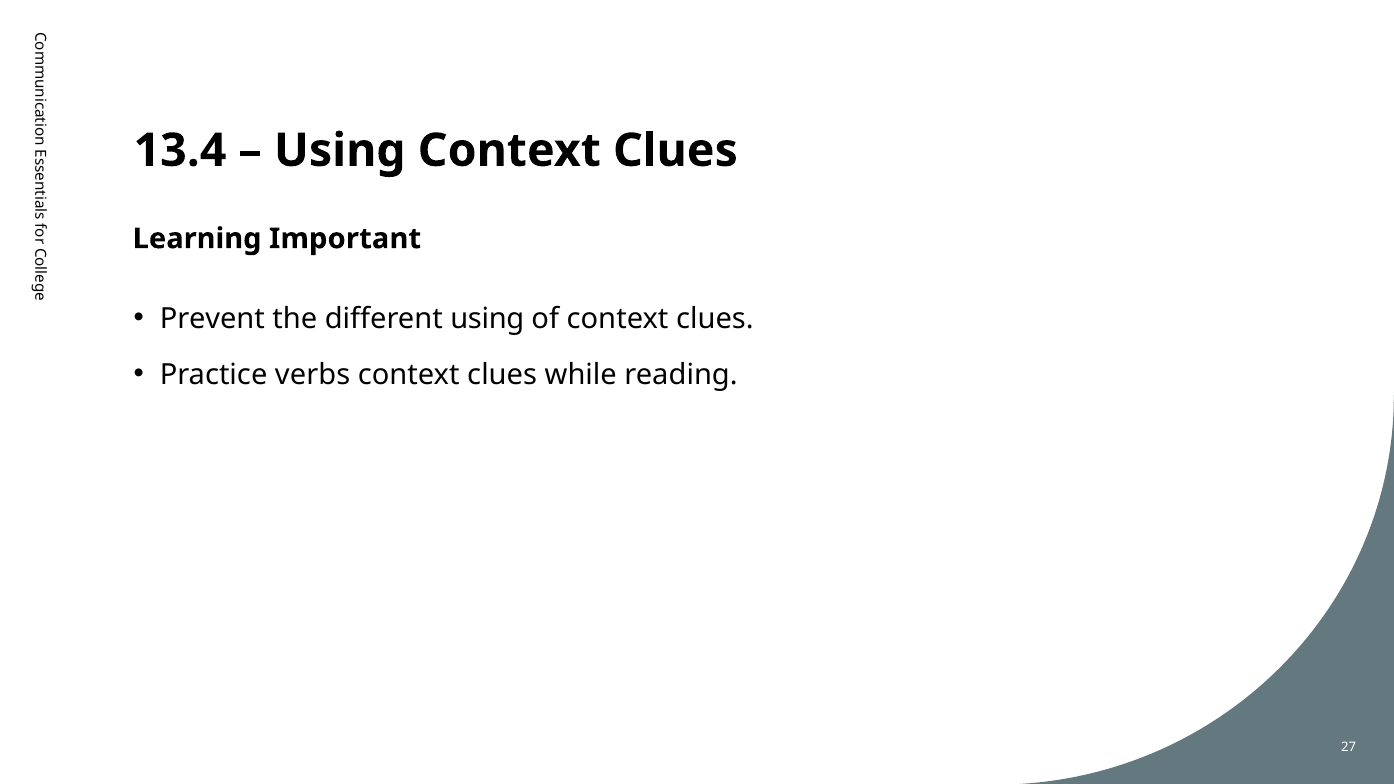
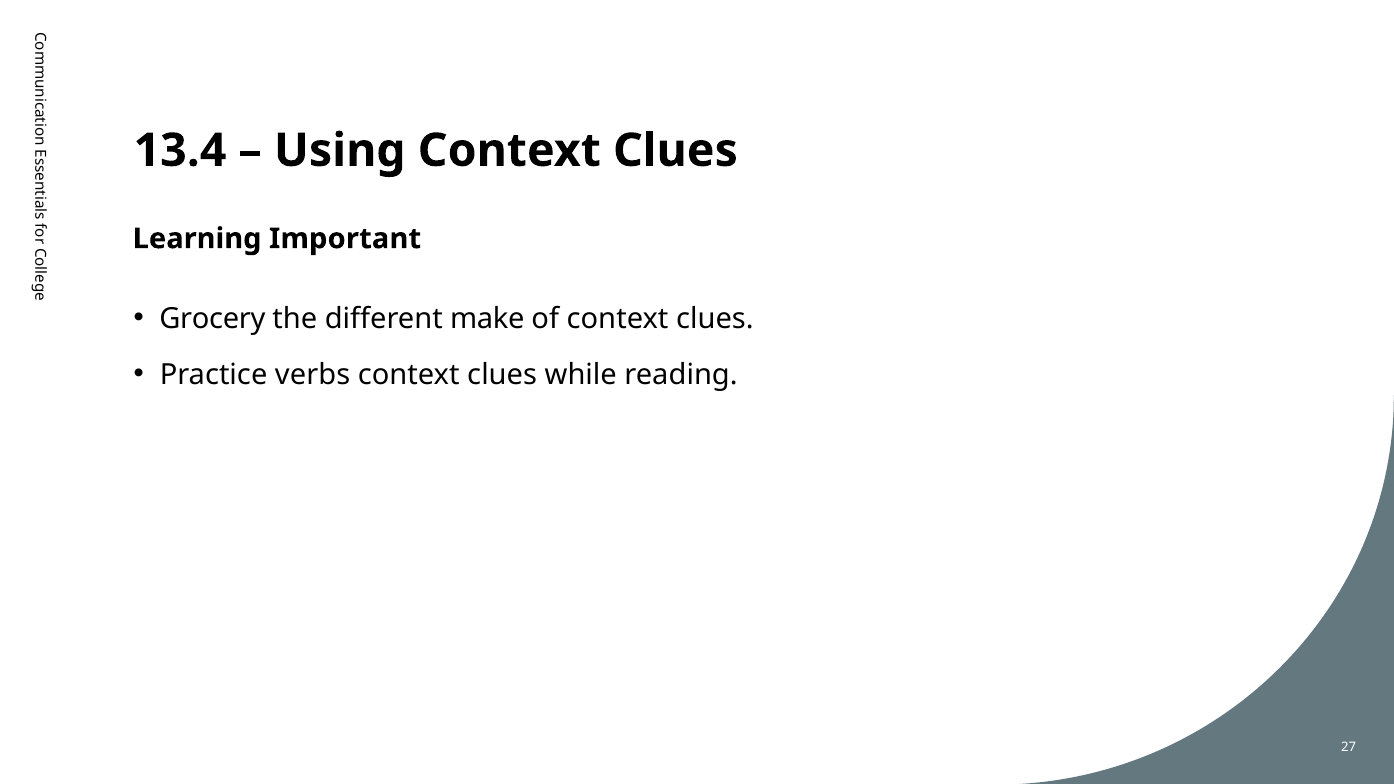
Prevent: Prevent -> Grocery
different using: using -> make
